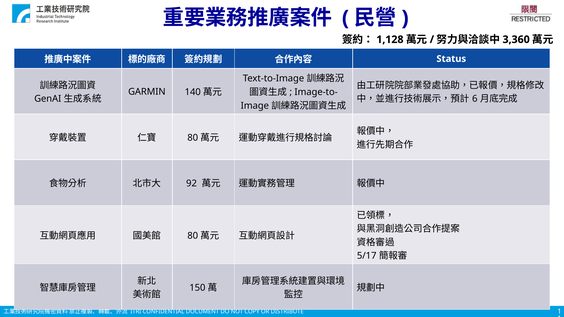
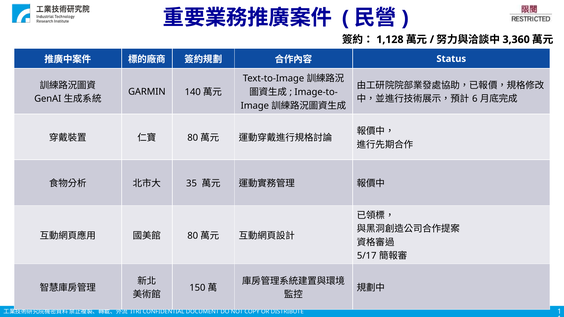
92: 92 -> 35
